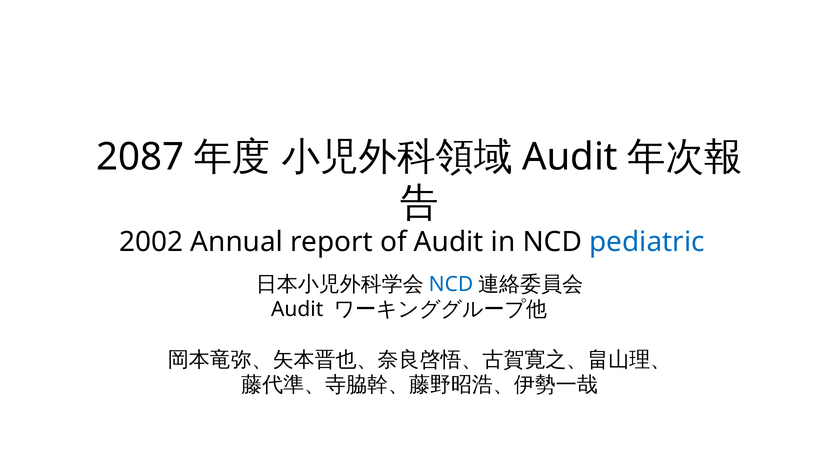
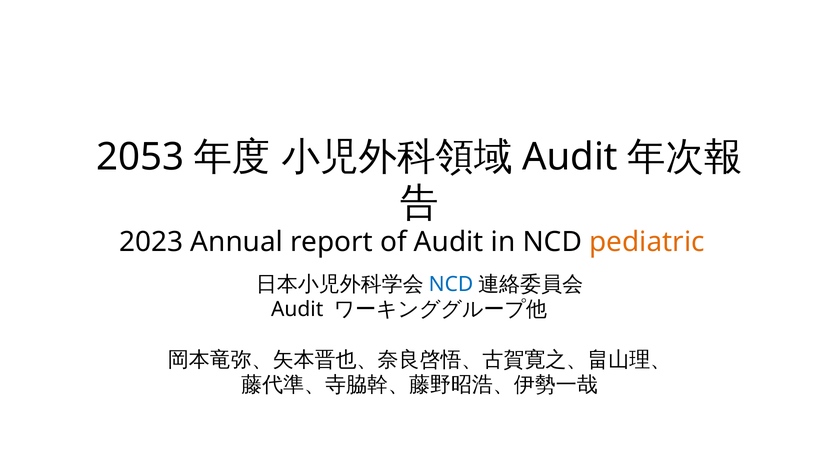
2087: 2087 -> 2053
2002: 2002 -> 2023
pediatric colour: blue -> orange
